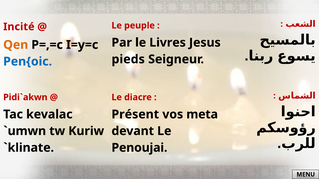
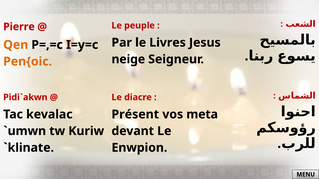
Incité: Incité -> Pierre
pieds: pieds -> neige
Pen{oic colour: blue -> orange
Penoujai: Penoujai -> Enwpion
